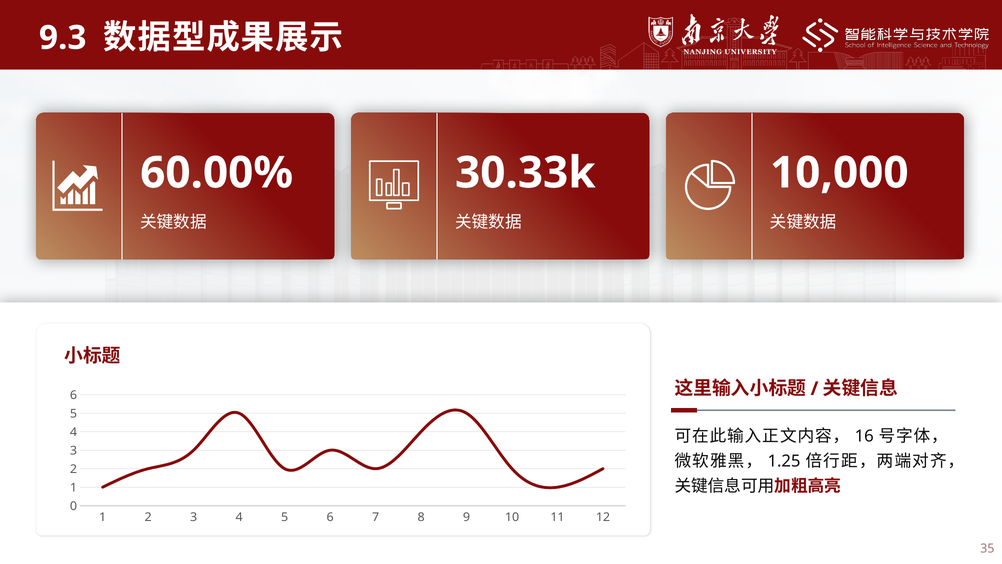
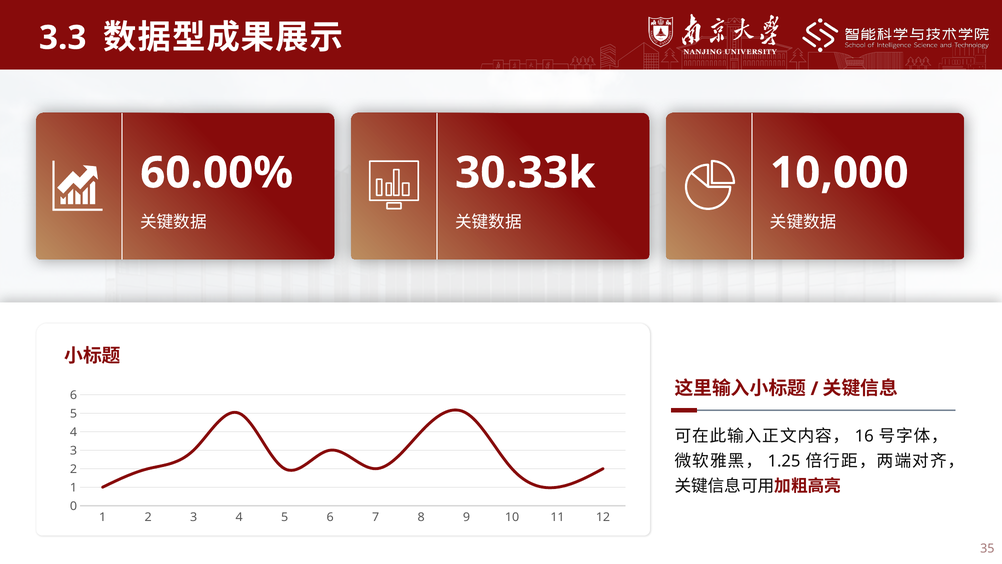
9.3: 9.3 -> 3.3
